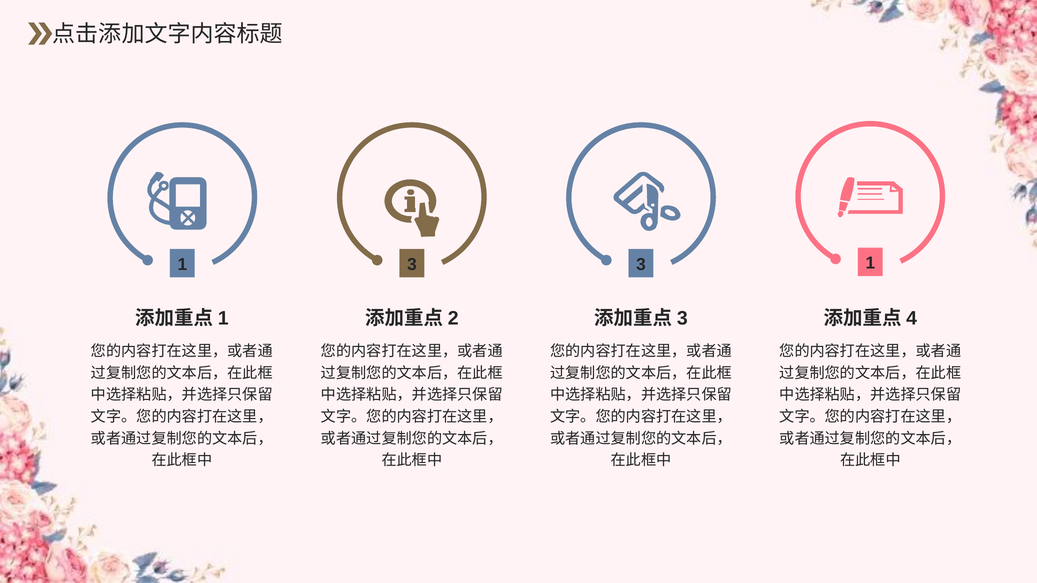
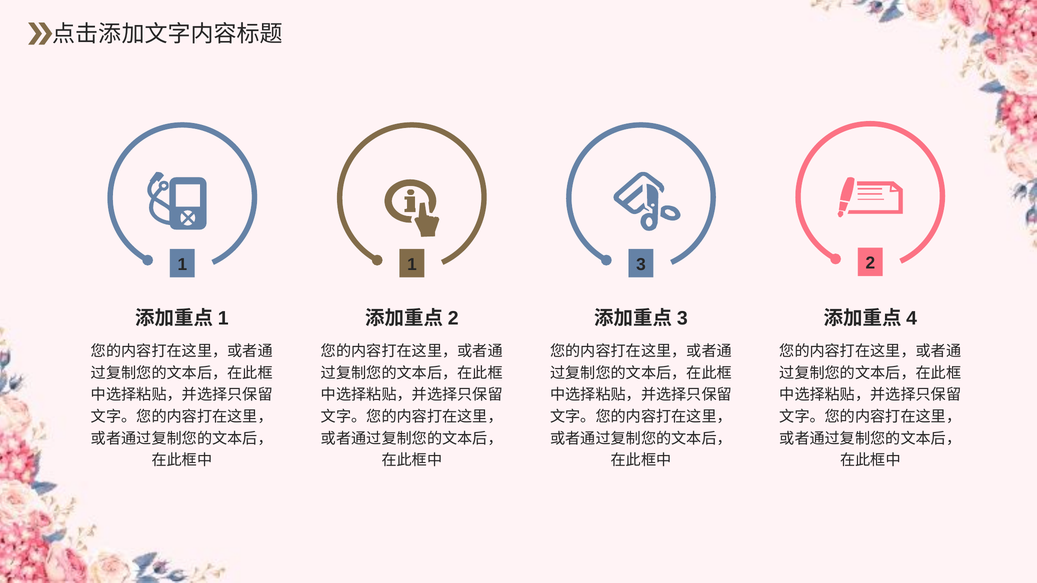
1 3: 3 -> 1
3 1: 1 -> 2
